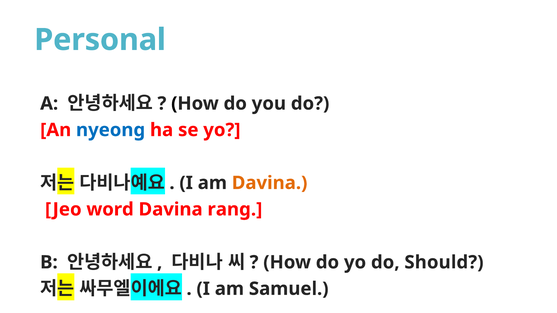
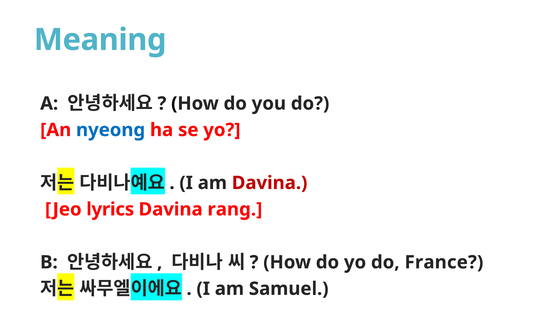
Personal: Personal -> Meaning
Davina at (270, 183) colour: orange -> red
word: word -> lyrics
Should: Should -> France
